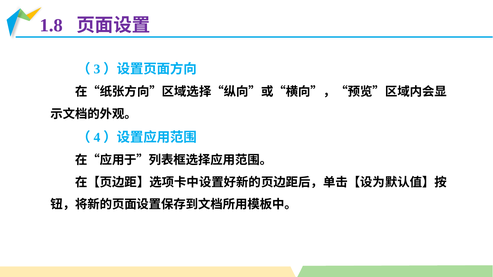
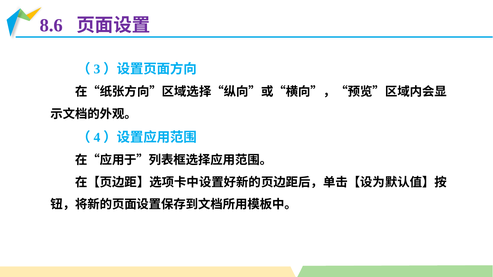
1.8: 1.8 -> 8.6
